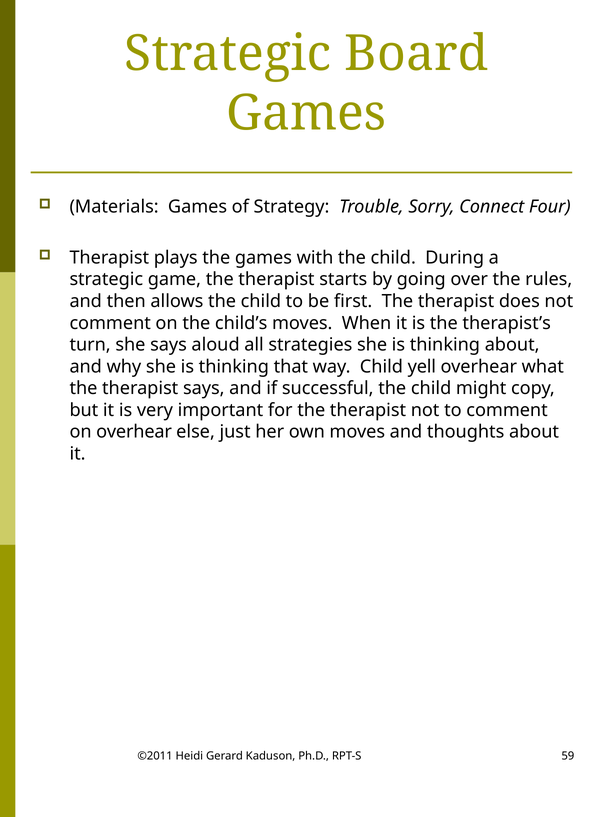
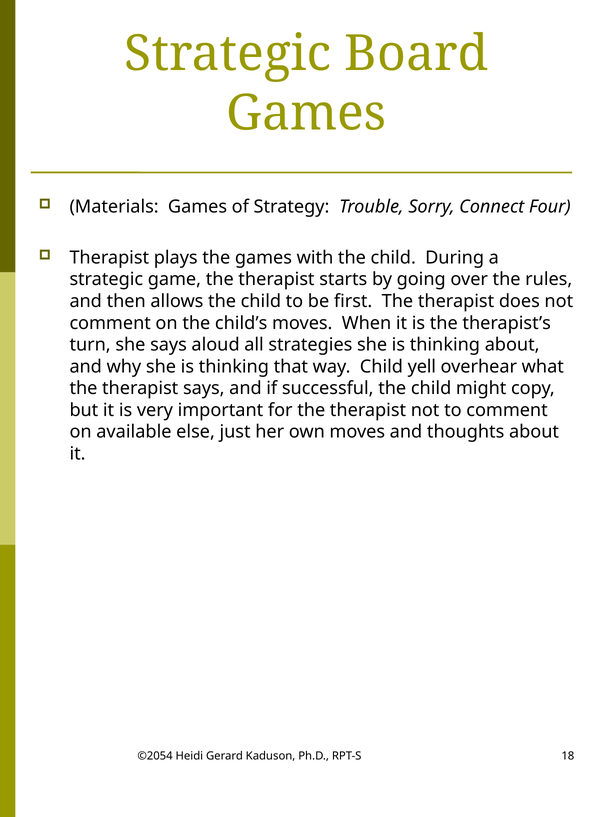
on overhear: overhear -> available
©2011: ©2011 -> ©2054
59: 59 -> 18
